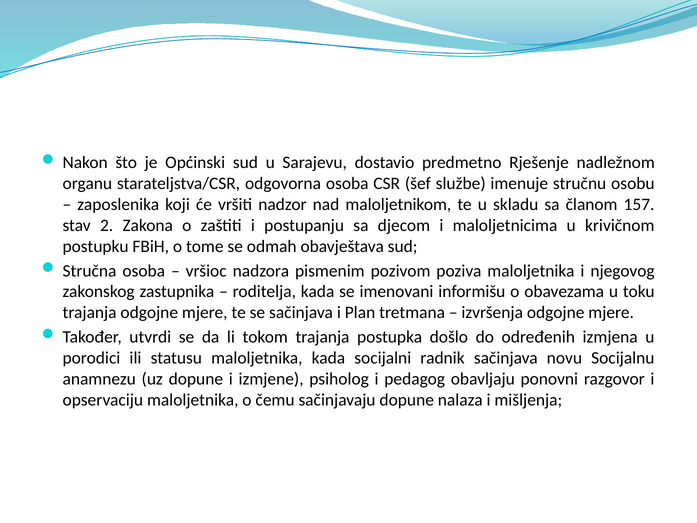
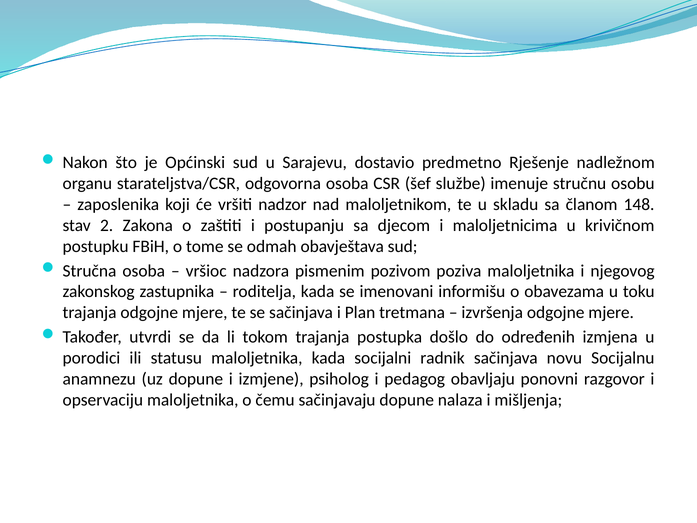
157: 157 -> 148
